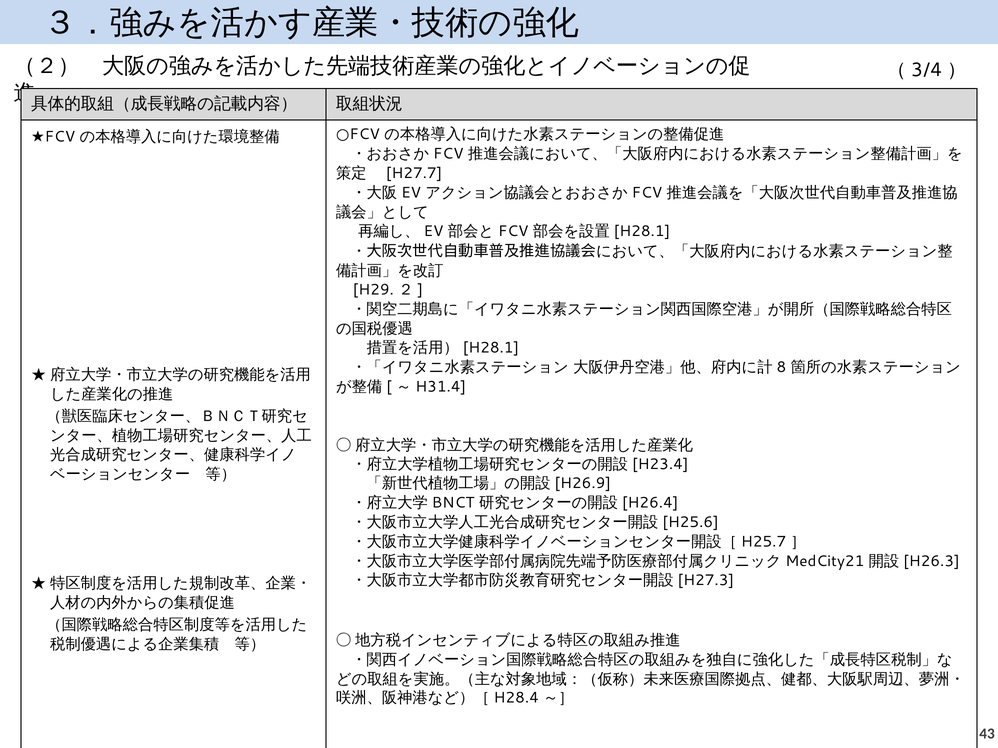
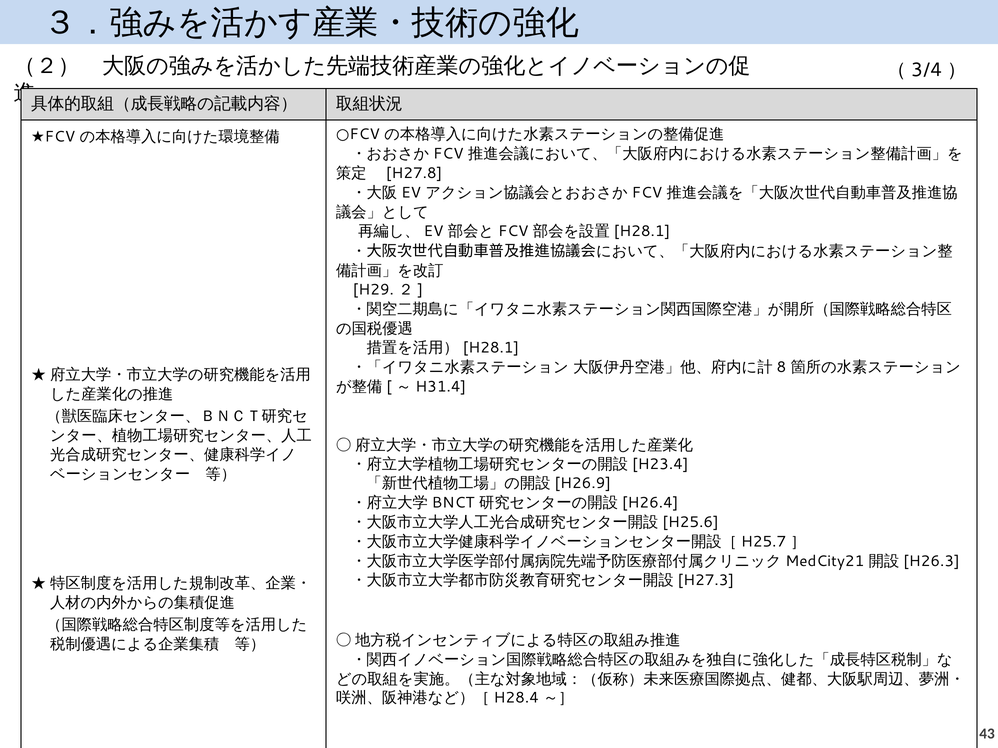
H27.7: H27.7 -> H27.8
